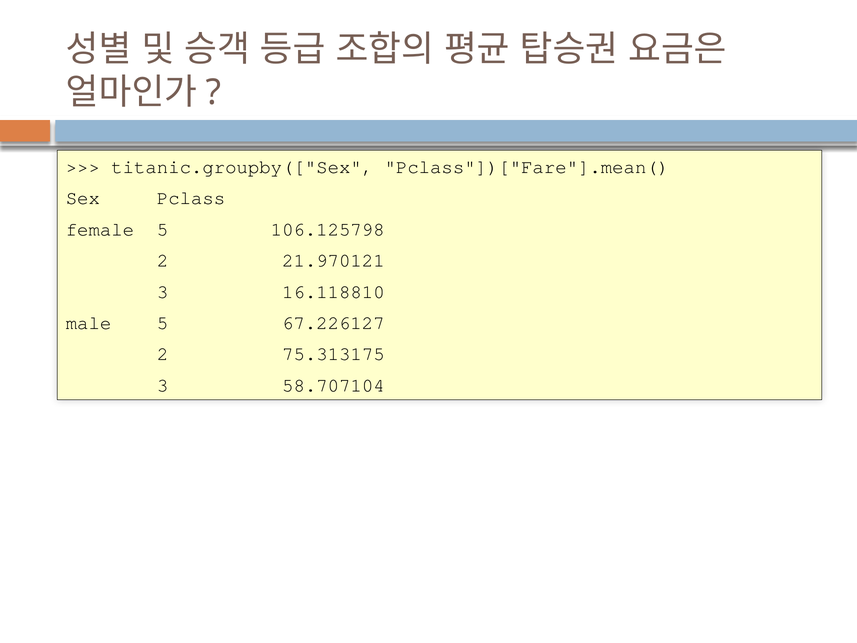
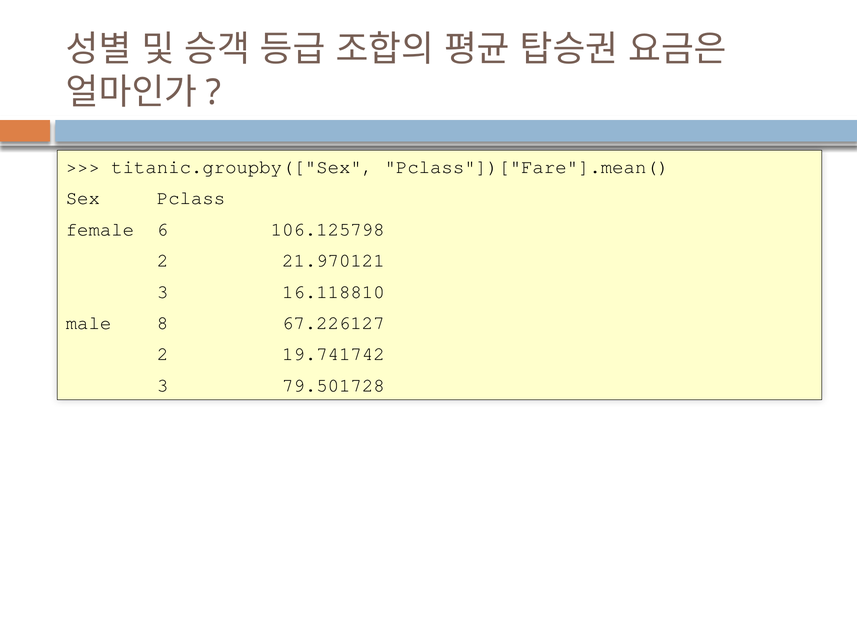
female 5: 5 -> 6
male 5: 5 -> 8
75.313175: 75.313175 -> 19.741742
58.707104: 58.707104 -> 79.501728
